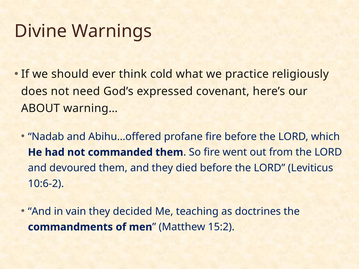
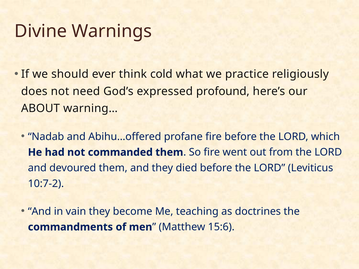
covenant: covenant -> profound
10:6-2: 10:6-2 -> 10:7-2
decided: decided -> become
15:2: 15:2 -> 15:6
